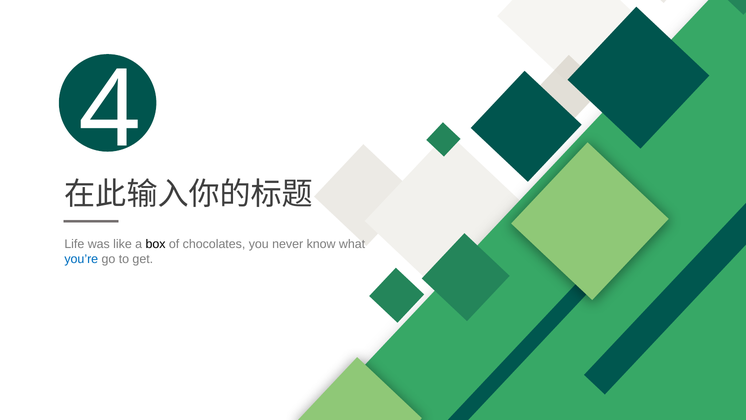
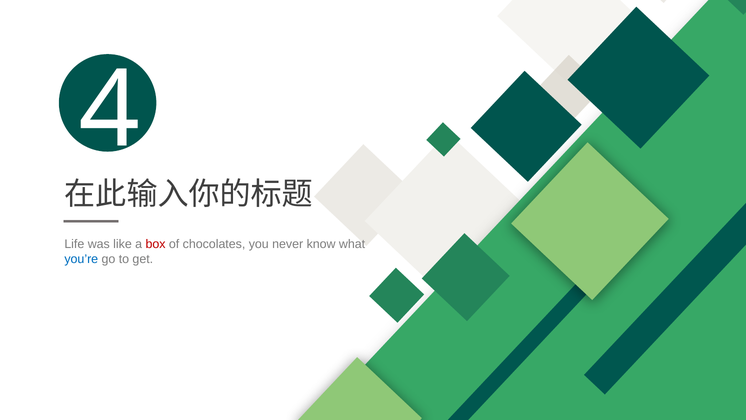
box colour: black -> red
